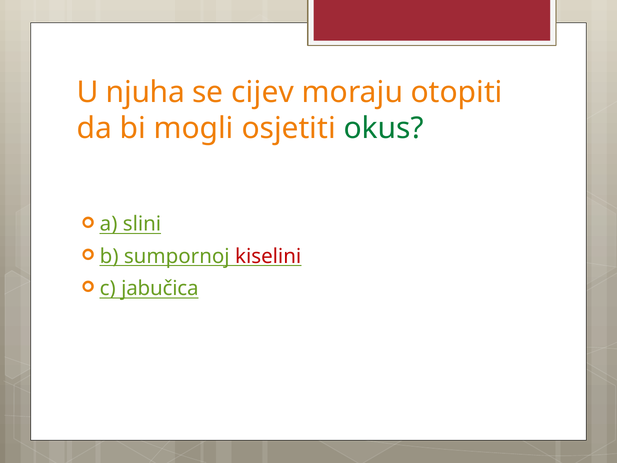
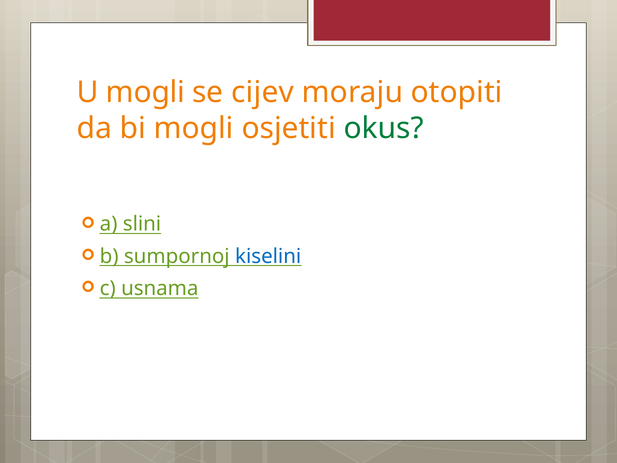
U njuha: njuha -> mogli
kiselini colour: red -> blue
jabučica: jabučica -> usnama
